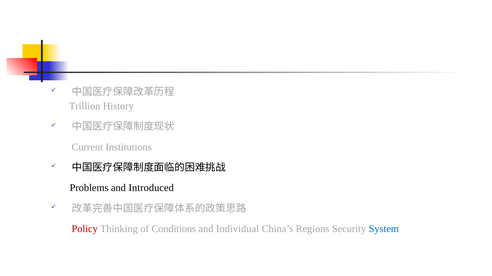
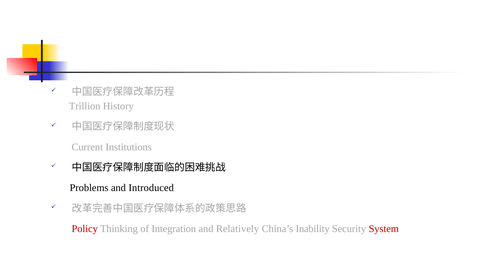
Conditions: Conditions -> Integration
Individual: Individual -> Relatively
Regions: Regions -> Inability
System colour: blue -> red
